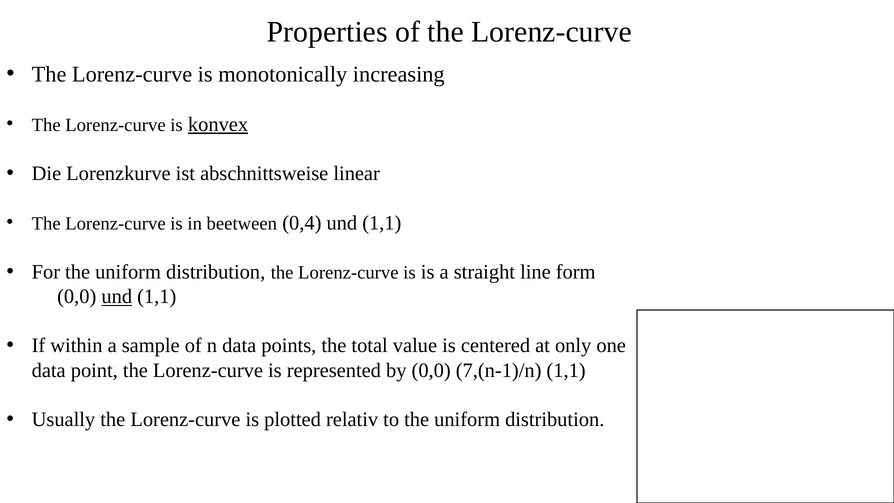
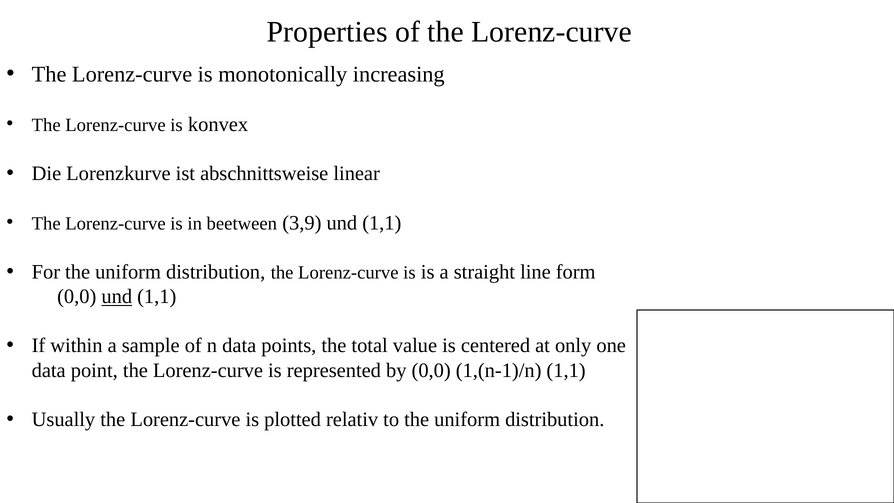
konvex underline: present -> none
0,4: 0,4 -> 3,9
7,(n-1)/n: 7,(n-1)/n -> 1,(n-1)/n
